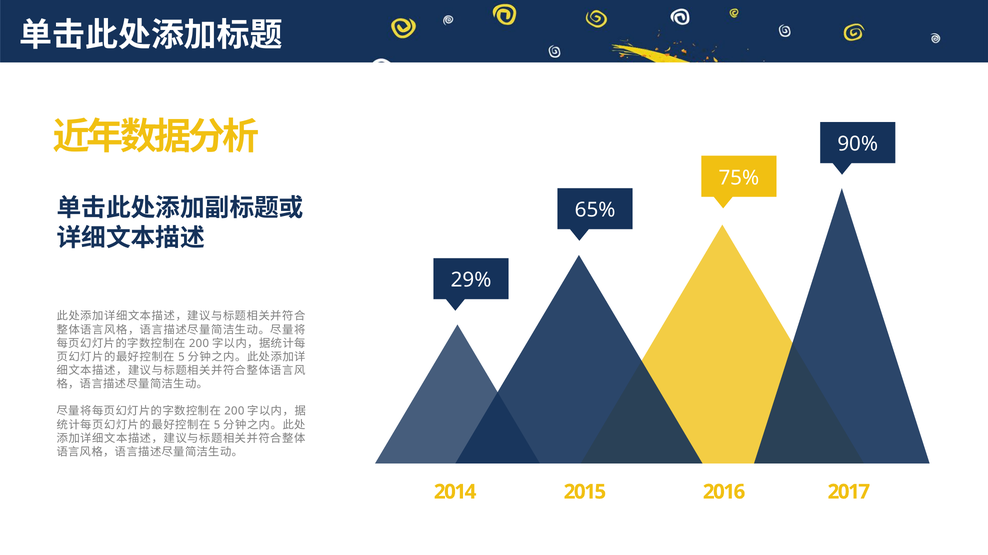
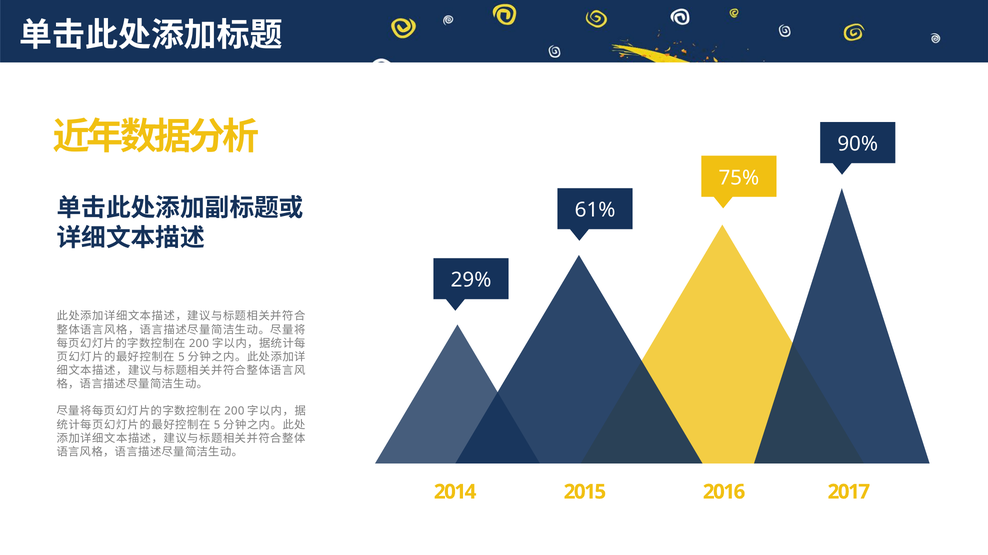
65%: 65% -> 61%
